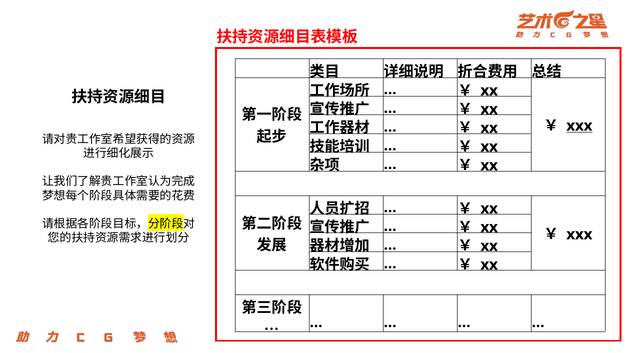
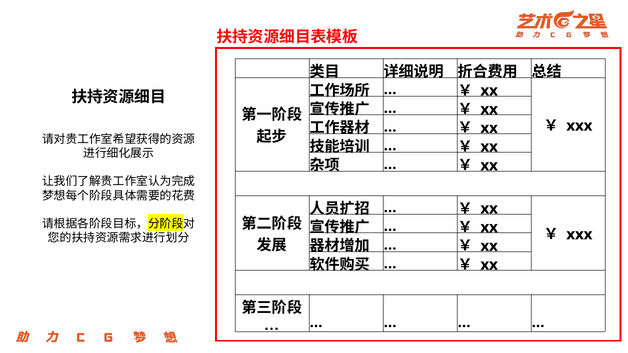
xxx at (579, 126) underline: present -> none
